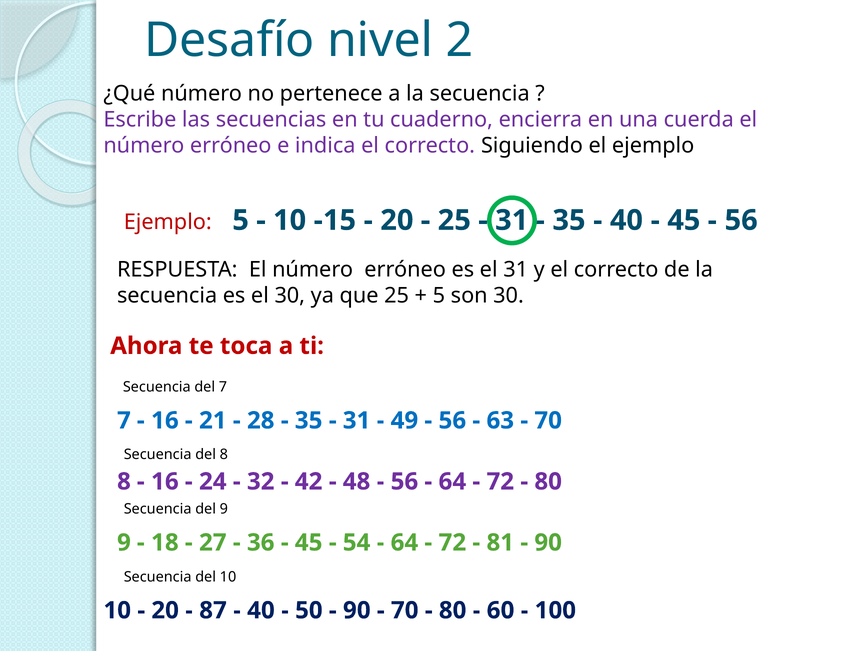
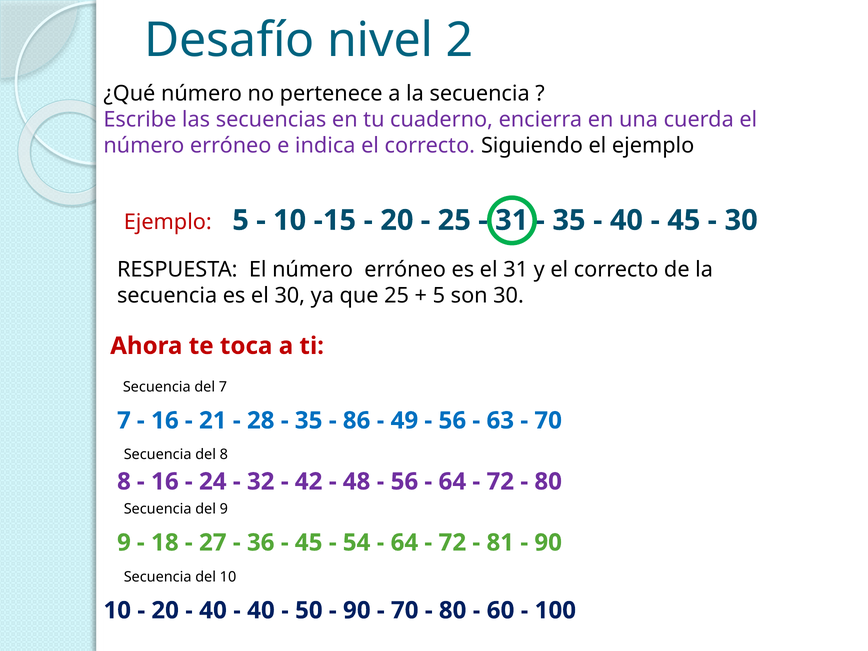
56 at (741, 220): 56 -> 30
31 at (357, 421): 31 -> 86
87 at (213, 610): 87 -> 40
